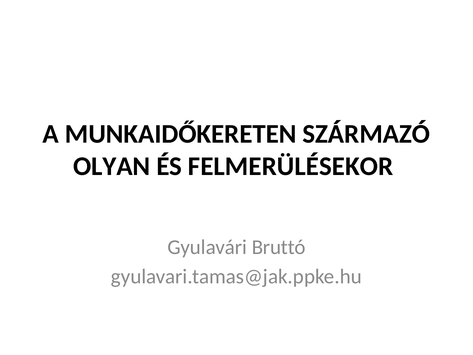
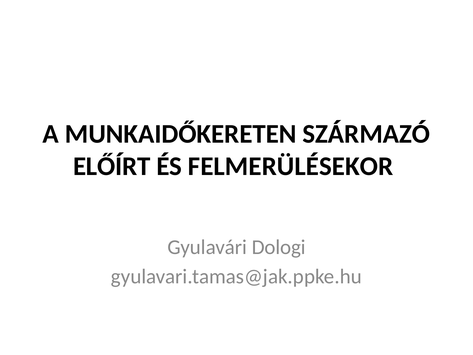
OLYAN: OLYAN -> ELŐÍRT
Bruttó: Bruttó -> Dologi
